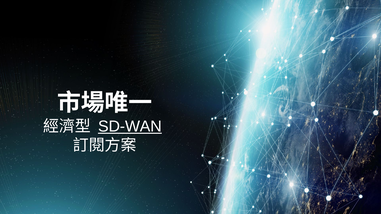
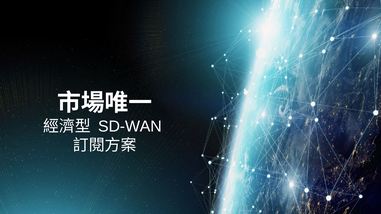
SD-WAN underline: present -> none
